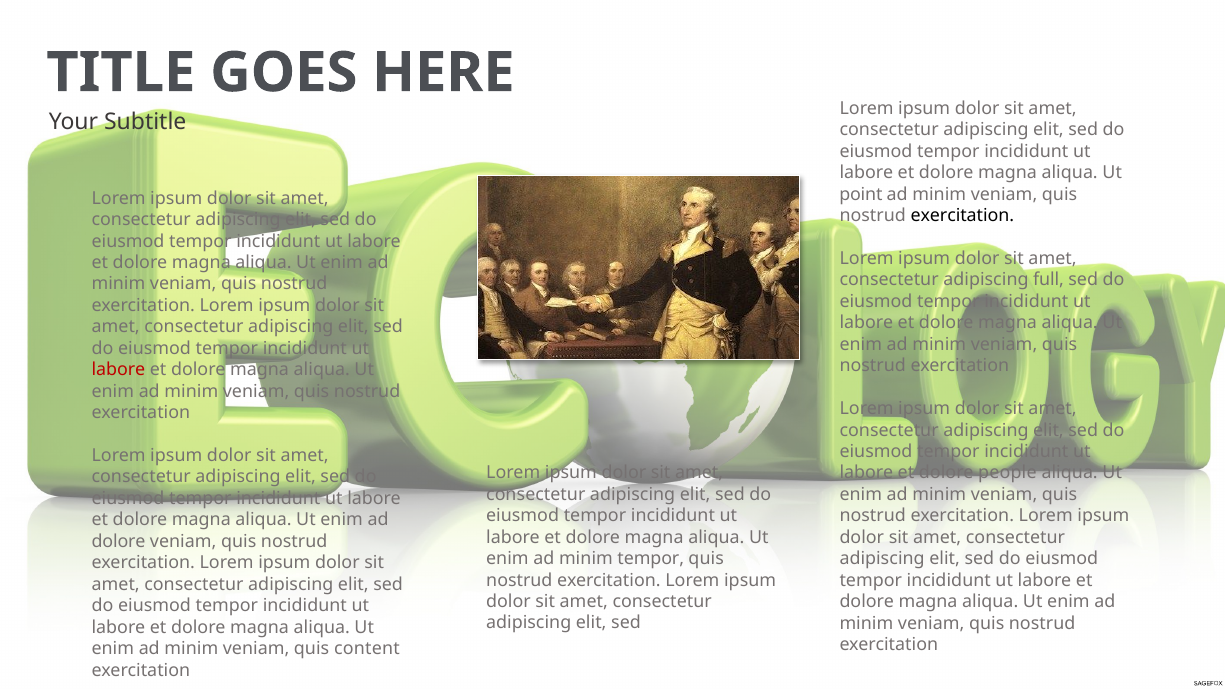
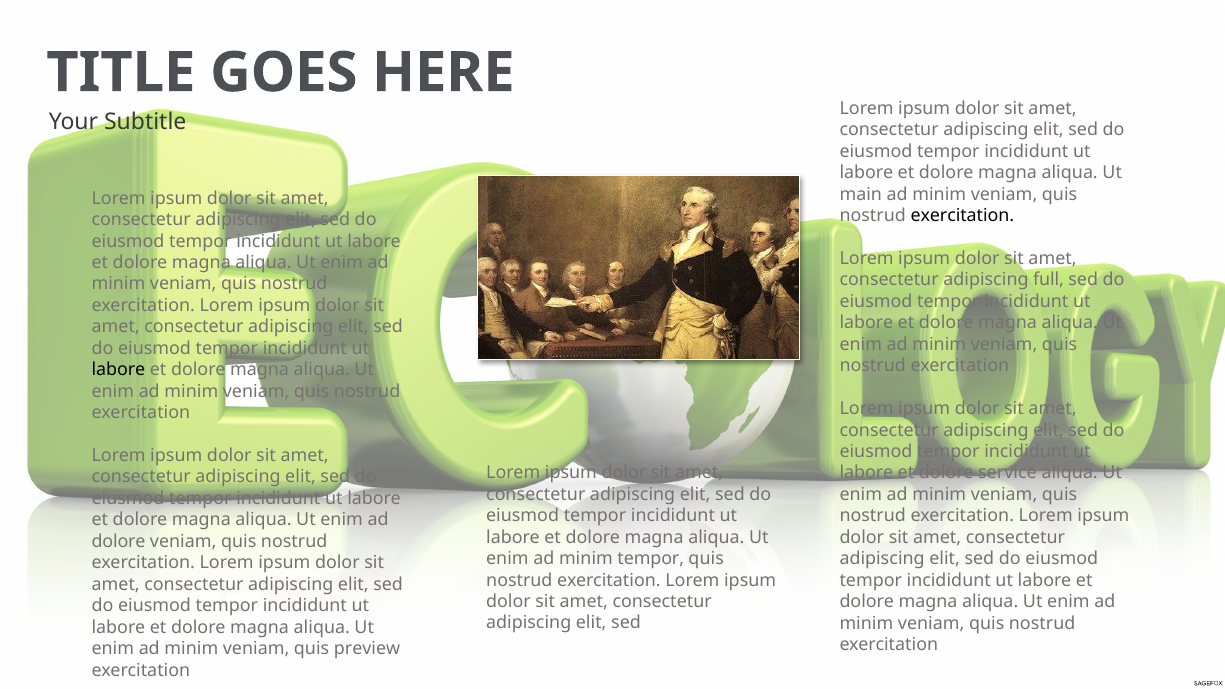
point: point -> main
labore at (118, 370) colour: red -> black
people: people -> service
content: content -> preview
